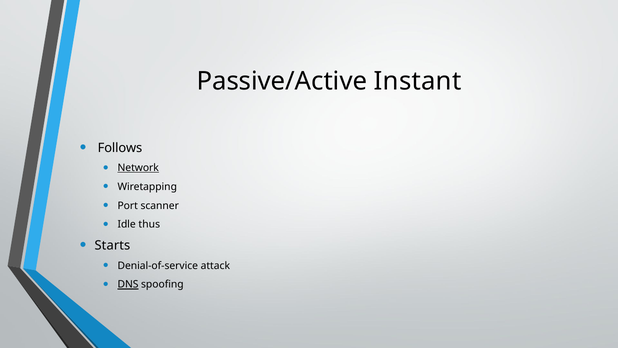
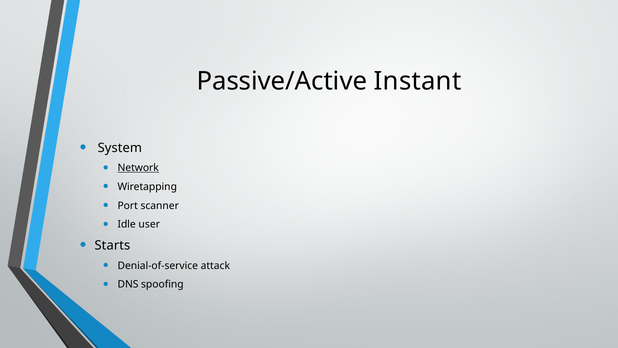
Follows: Follows -> System
thus: thus -> user
DNS underline: present -> none
